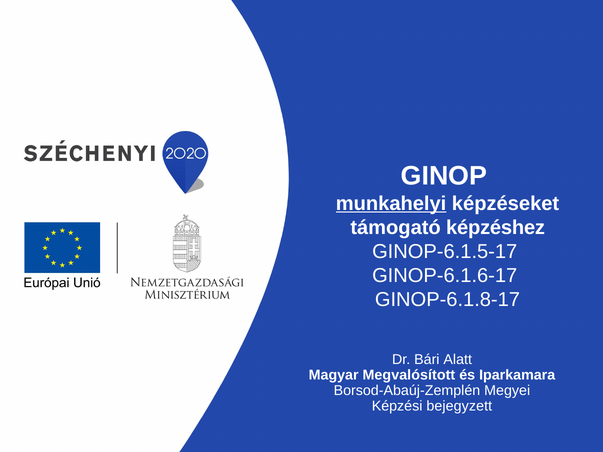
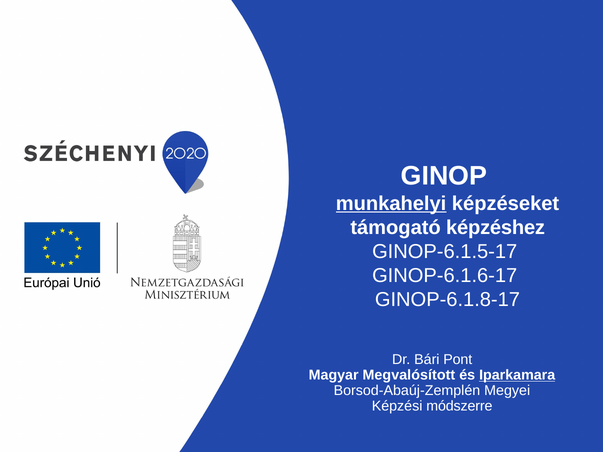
Alatt: Alatt -> Pont
Iparkamara underline: none -> present
bejegyzett: bejegyzett -> módszerre
